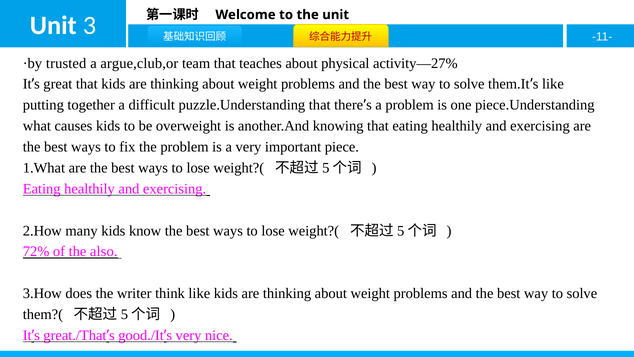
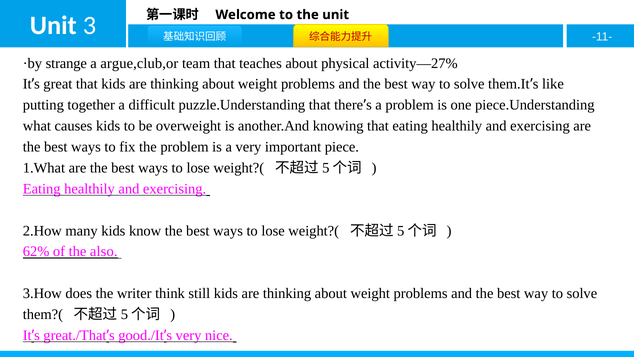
trusted: trusted -> strange
72%: 72% -> 62%
think like: like -> still
